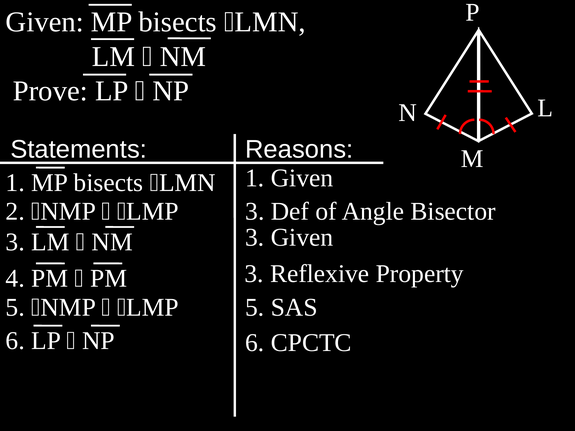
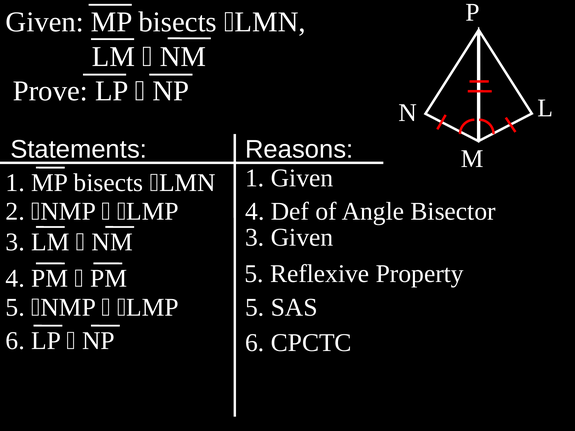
3 at (255, 212): 3 -> 4
PM 3: 3 -> 5
